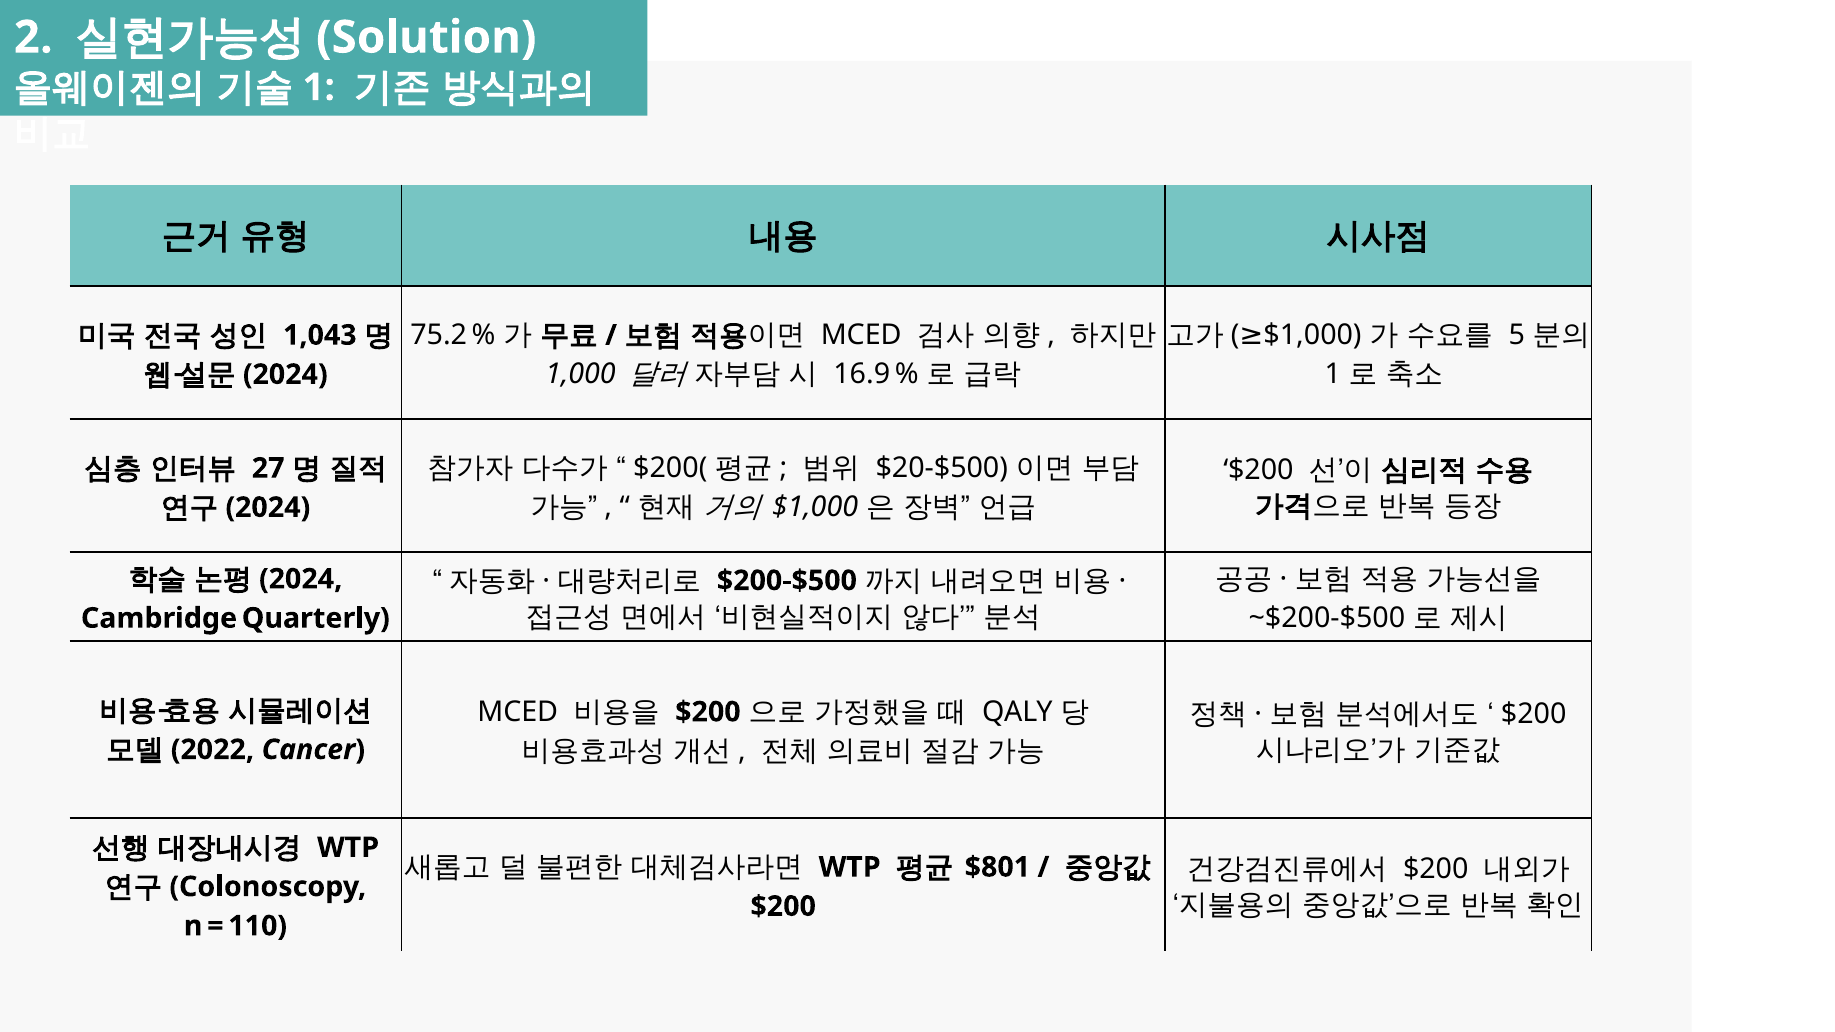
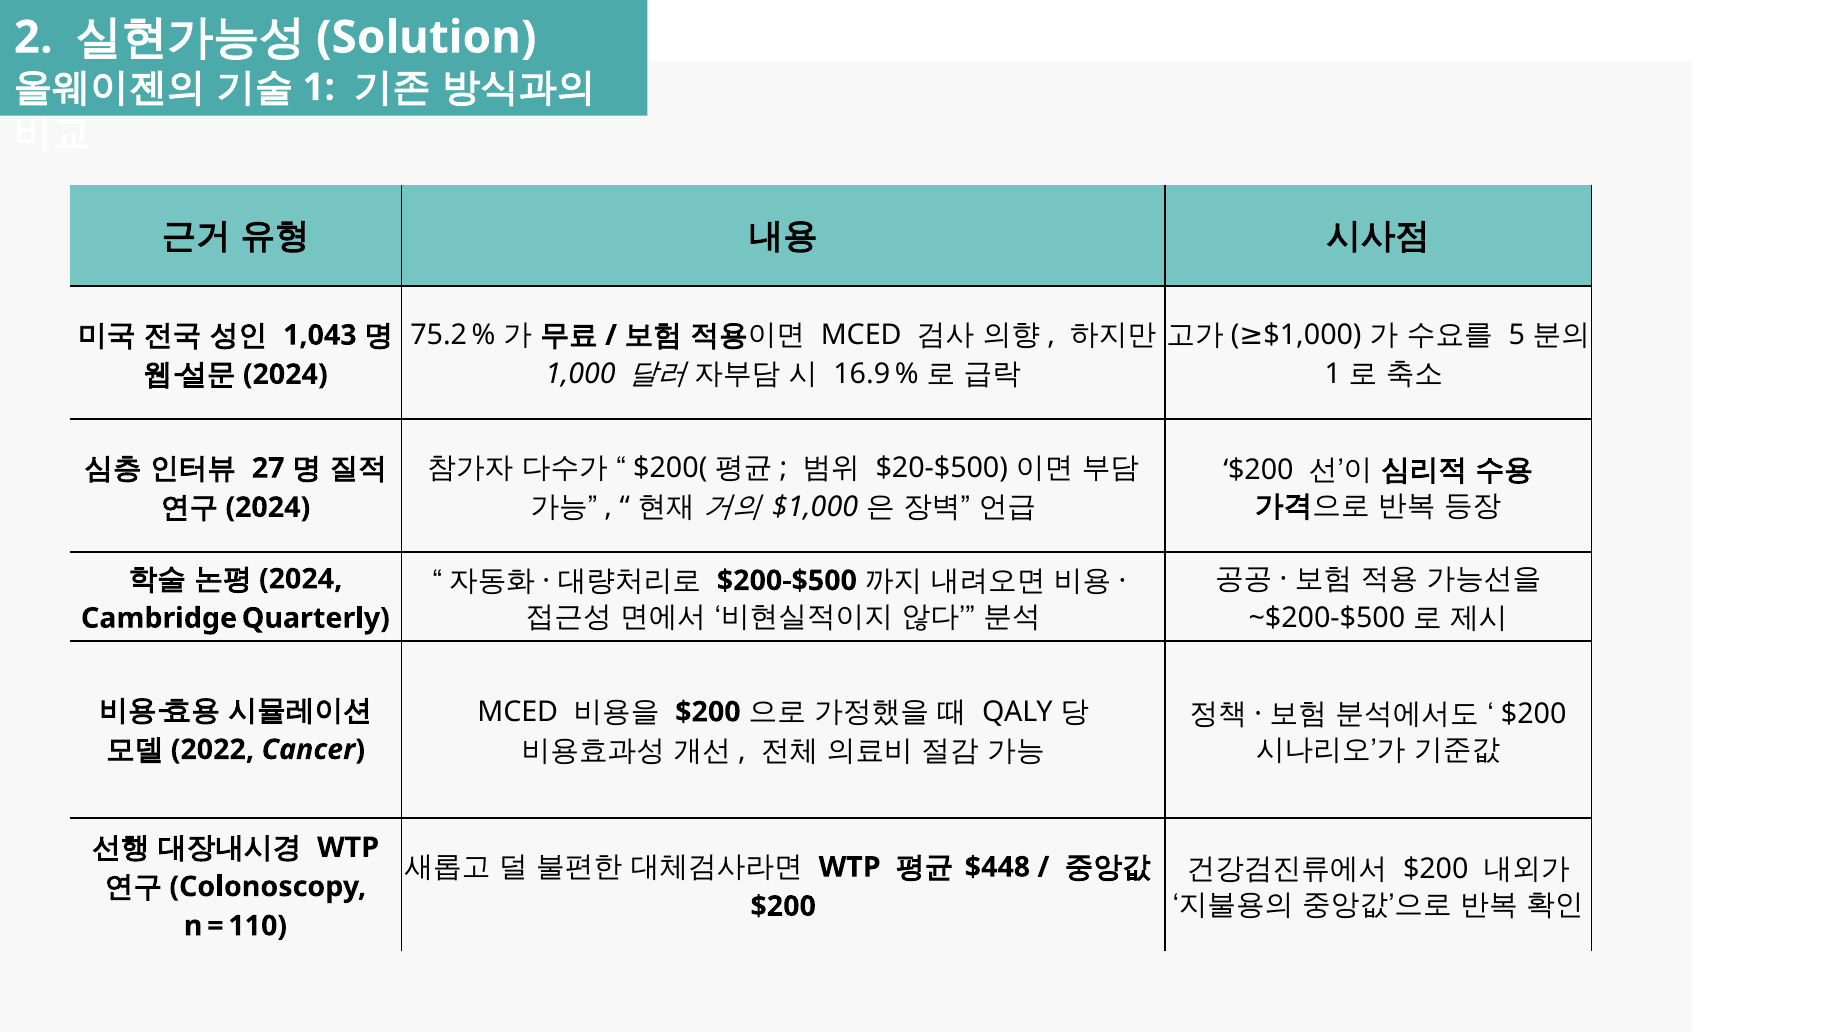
$801: $801 -> $448
